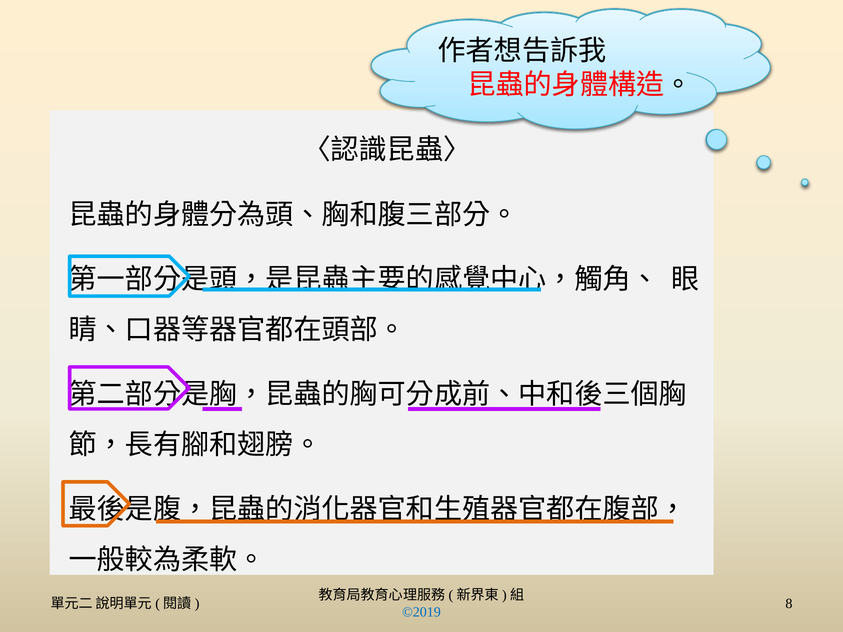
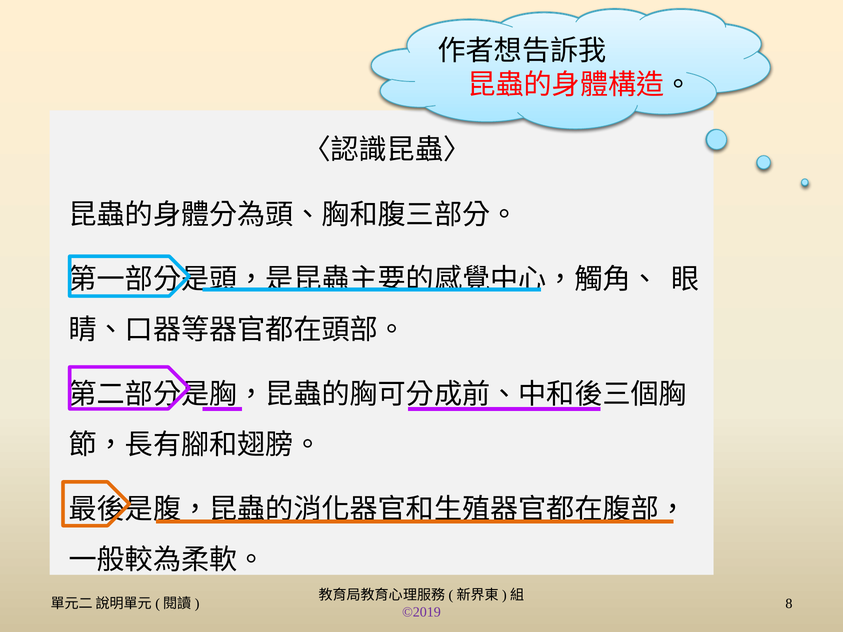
©2019 colour: blue -> purple
